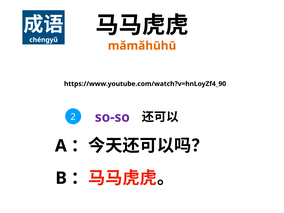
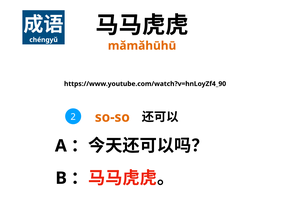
so-so colour: purple -> orange
